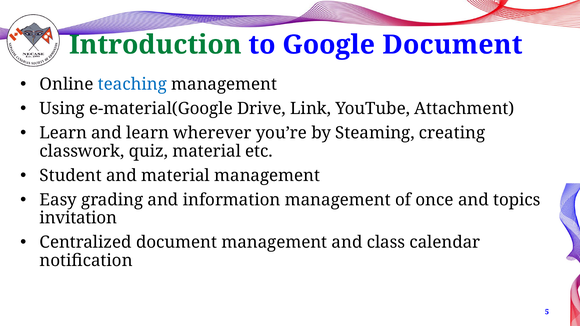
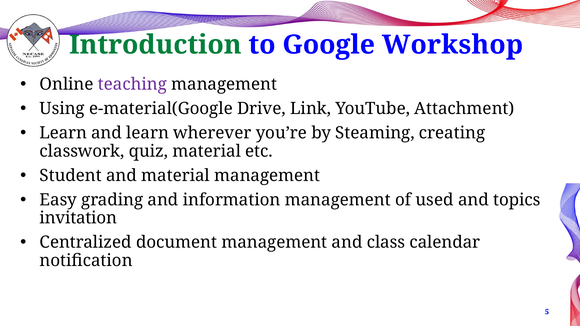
Google Document: Document -> Workshop
teaching colour: blue -> purple
once: once -> used
